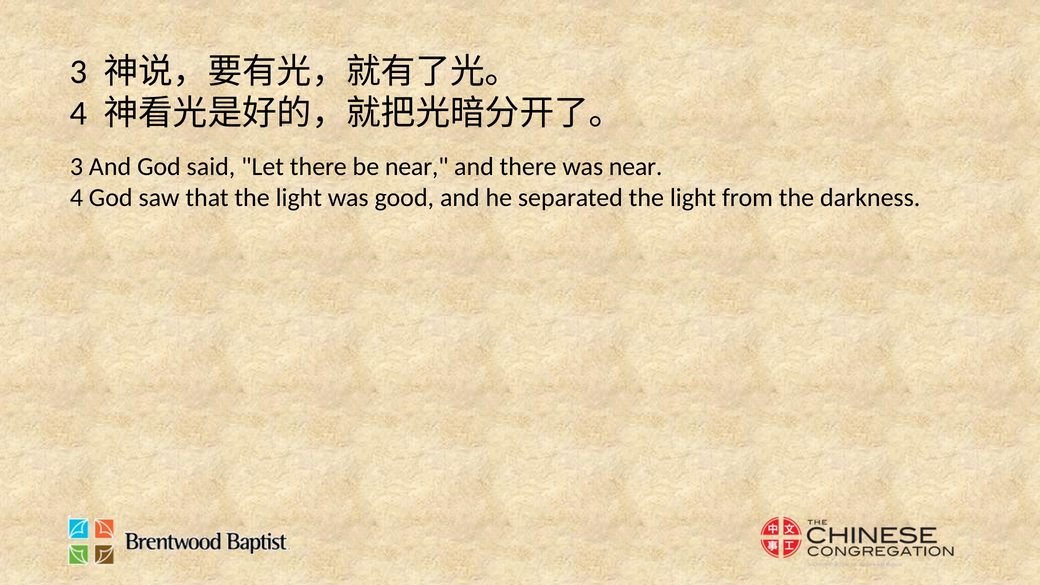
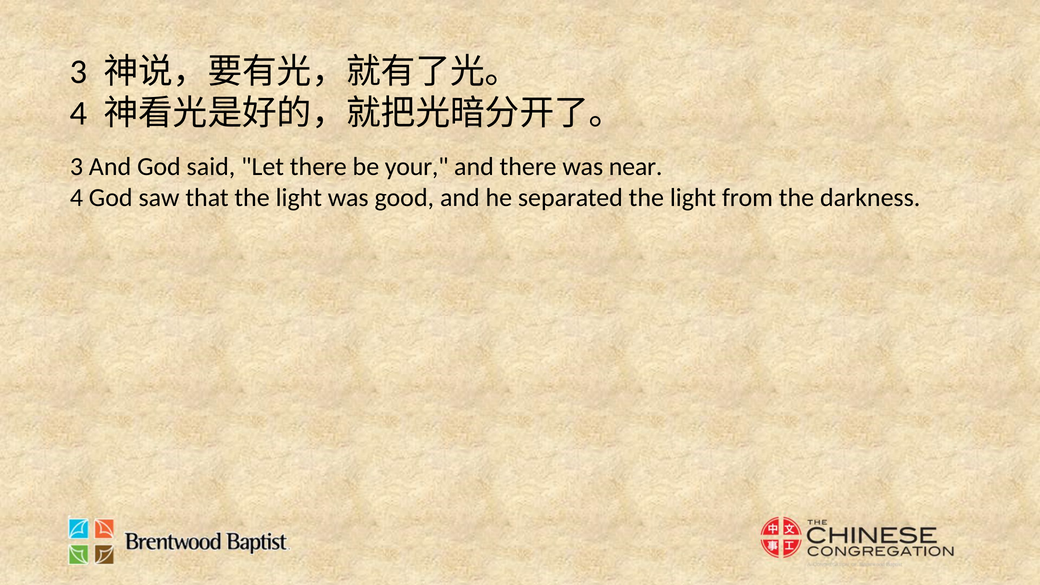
be near: near -> your
